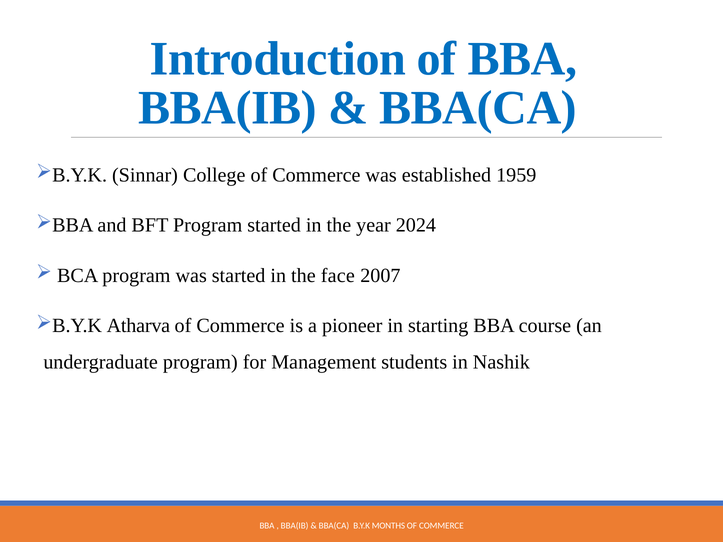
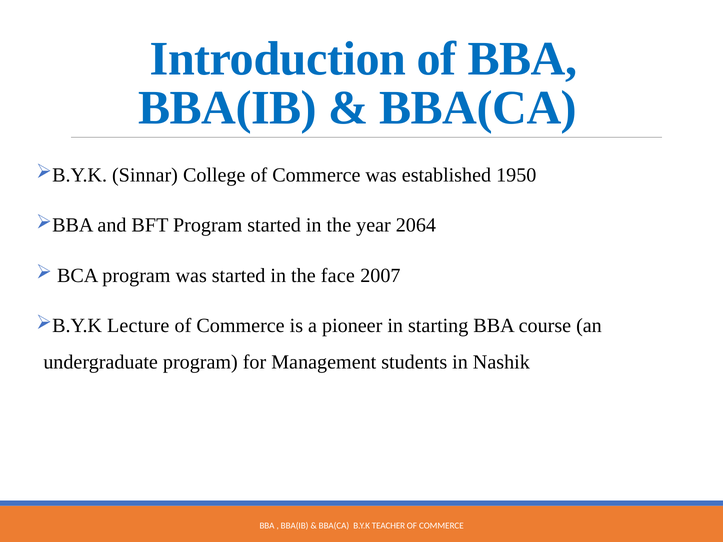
1959: 1959 -> 1950
2024: 2024 -> 2064
Atharva: Atharva -> Lecture
MONTHS: MONTHS -> TEACHER
